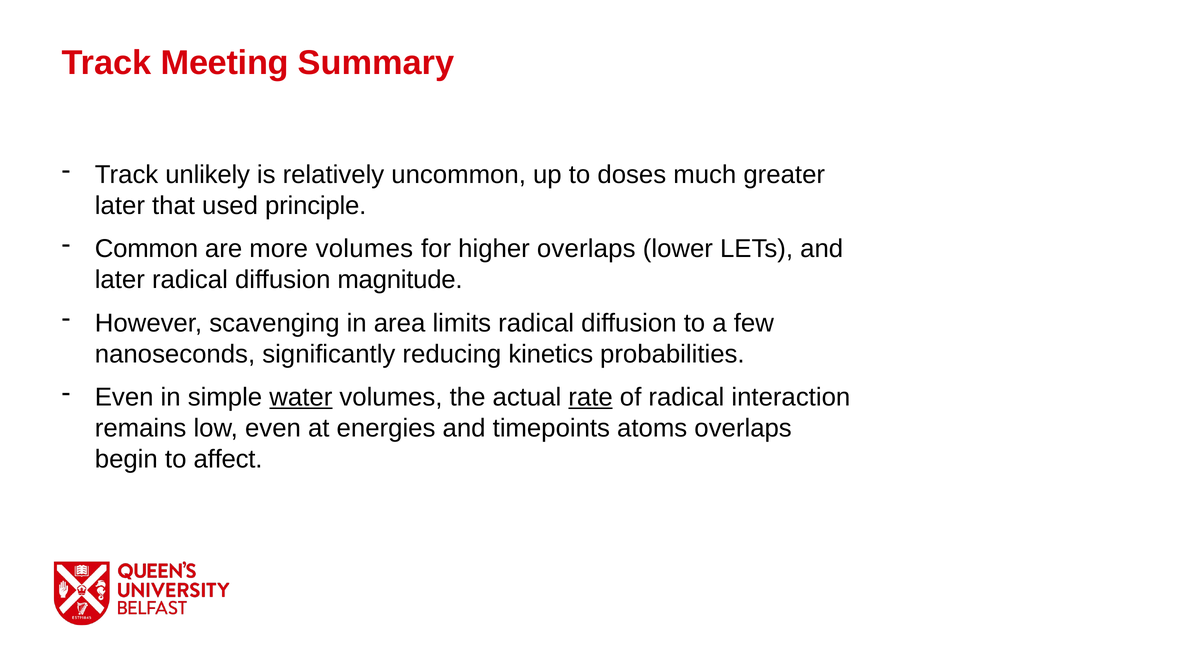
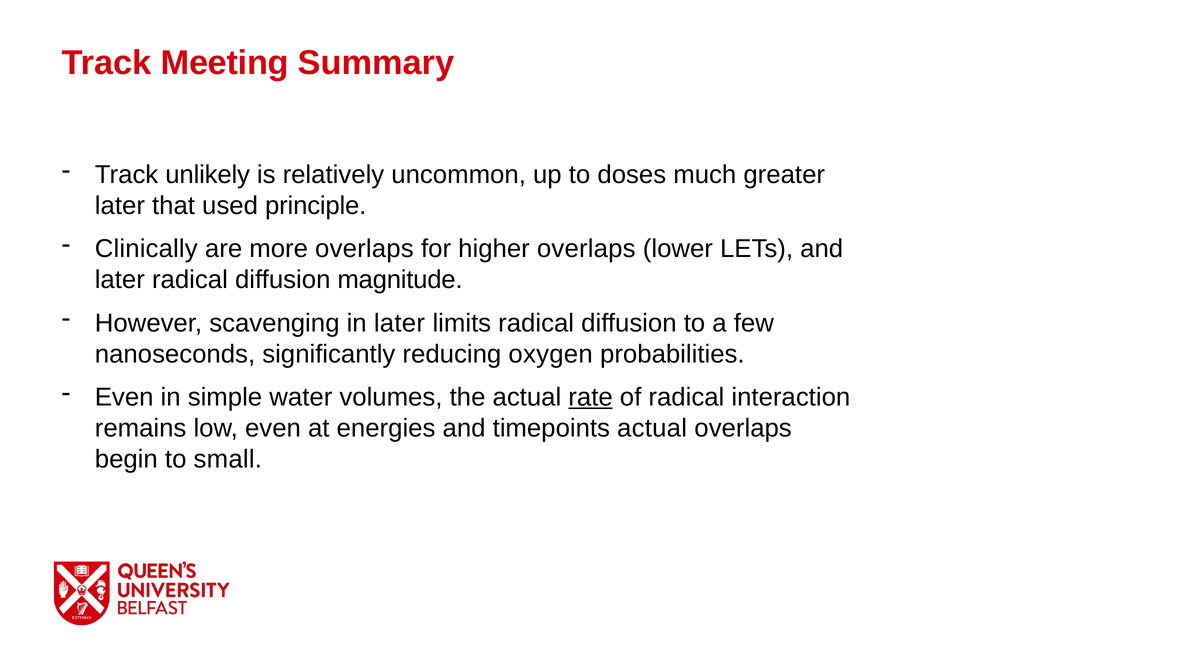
Common: Common -> Clinically
more volumes: volumes -> overlaps
in area: area -> later
kinetics: kinetics -> oxygen
water underline: present -> none
timepoints atoms: atoms -> actual
affect: affect -> small
